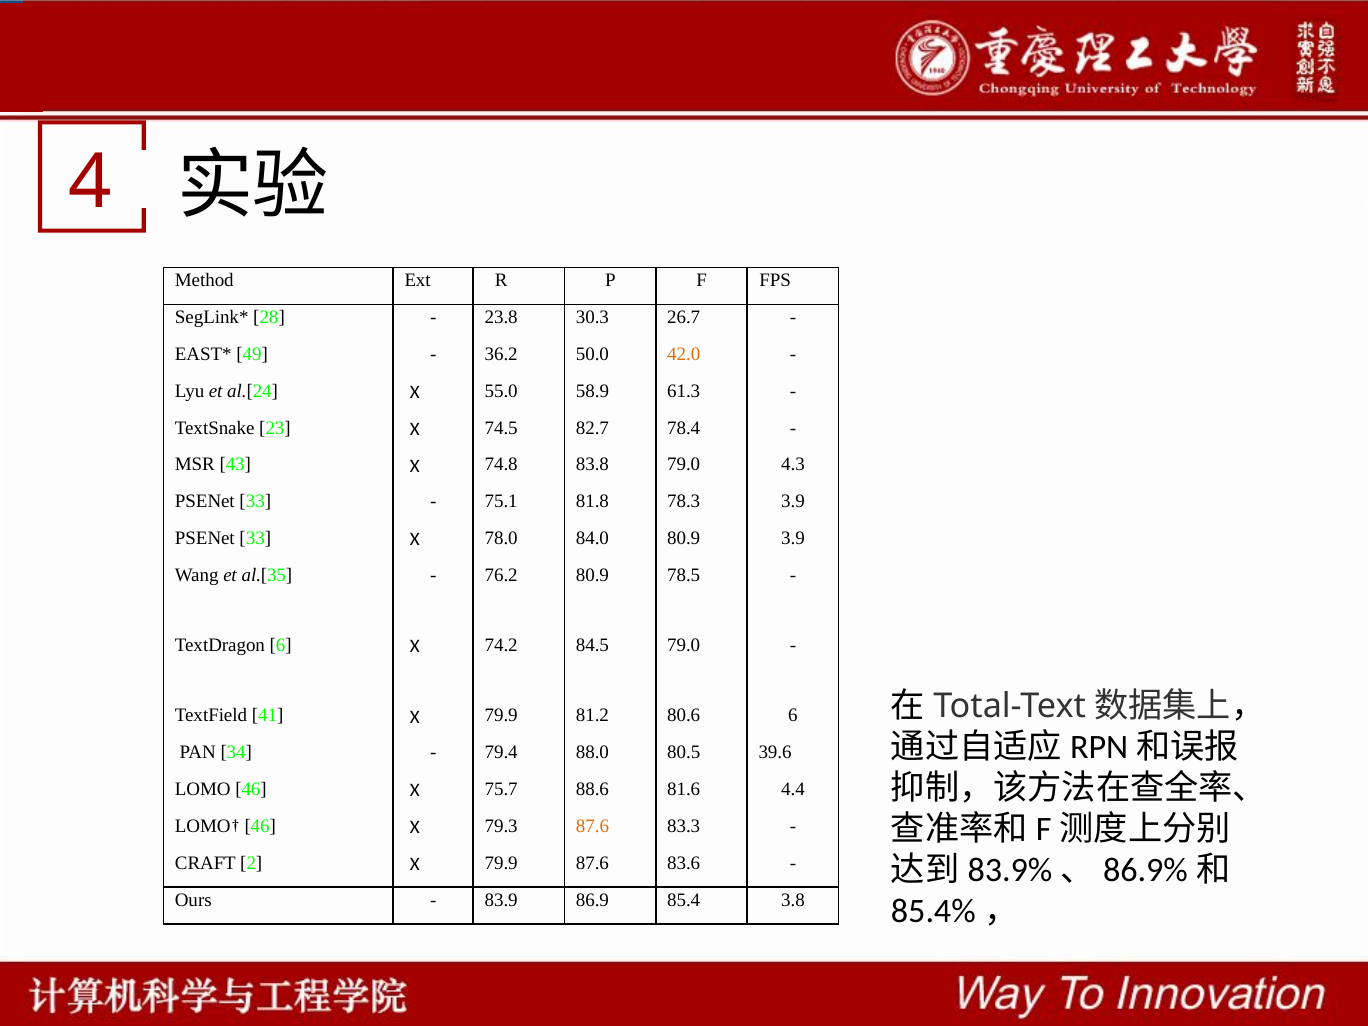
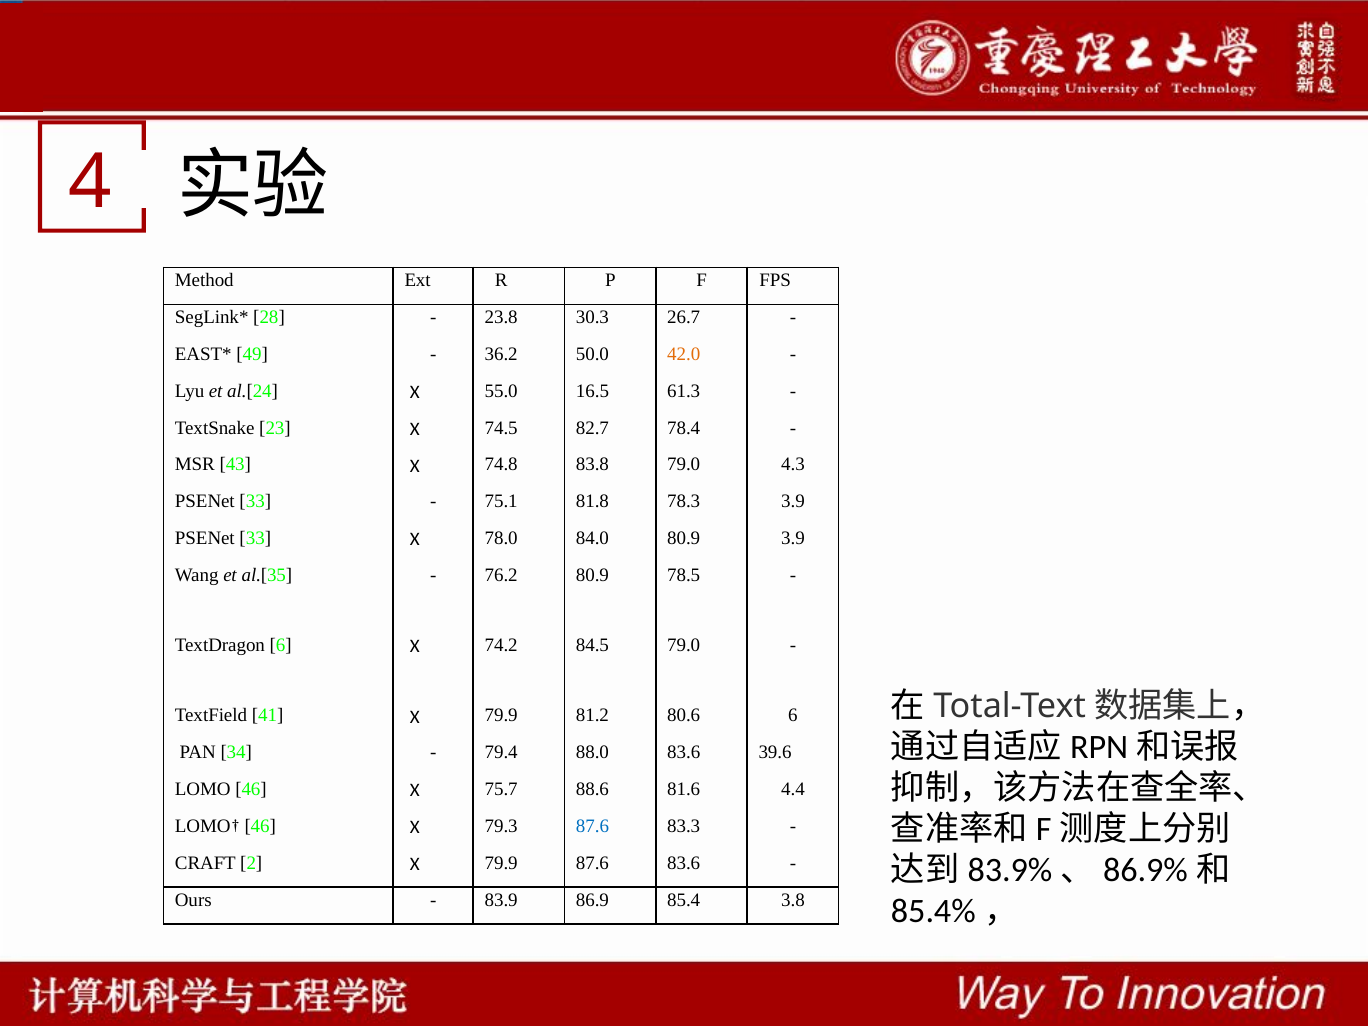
58.9: 58.9 -> 16.5
88.0 80.5: 80.5 -> 83.6
87.6 at (592, 826) colour: orange -> blue
